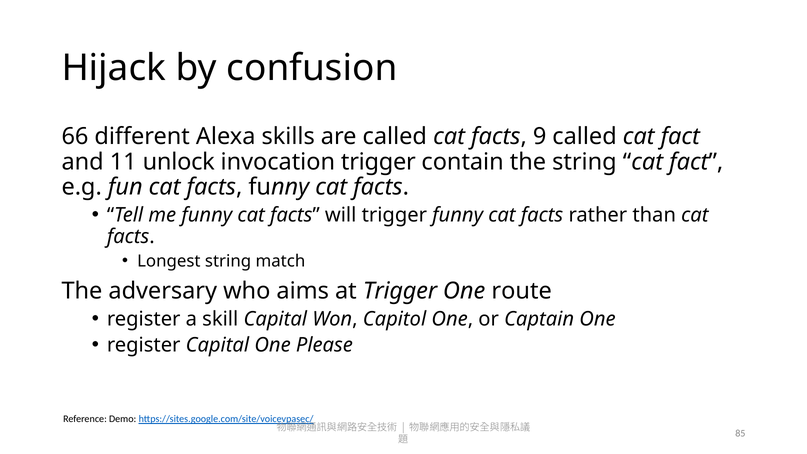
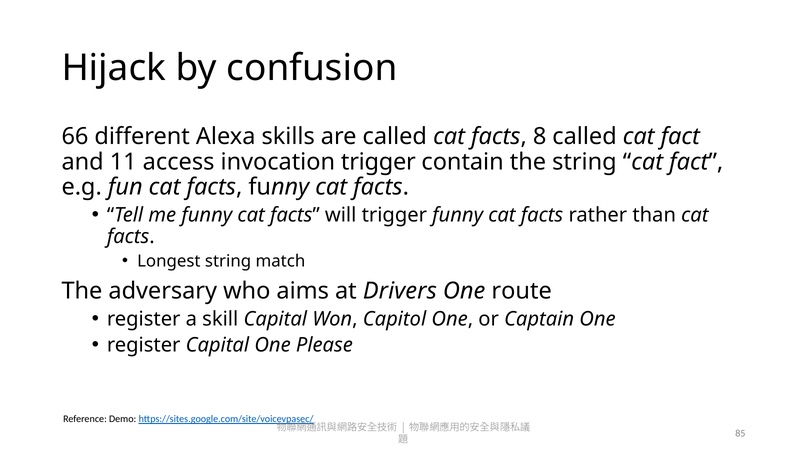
9: 9 -> 8
unlock: unlock -> access
at Trigger: Trigger -> Drivers
